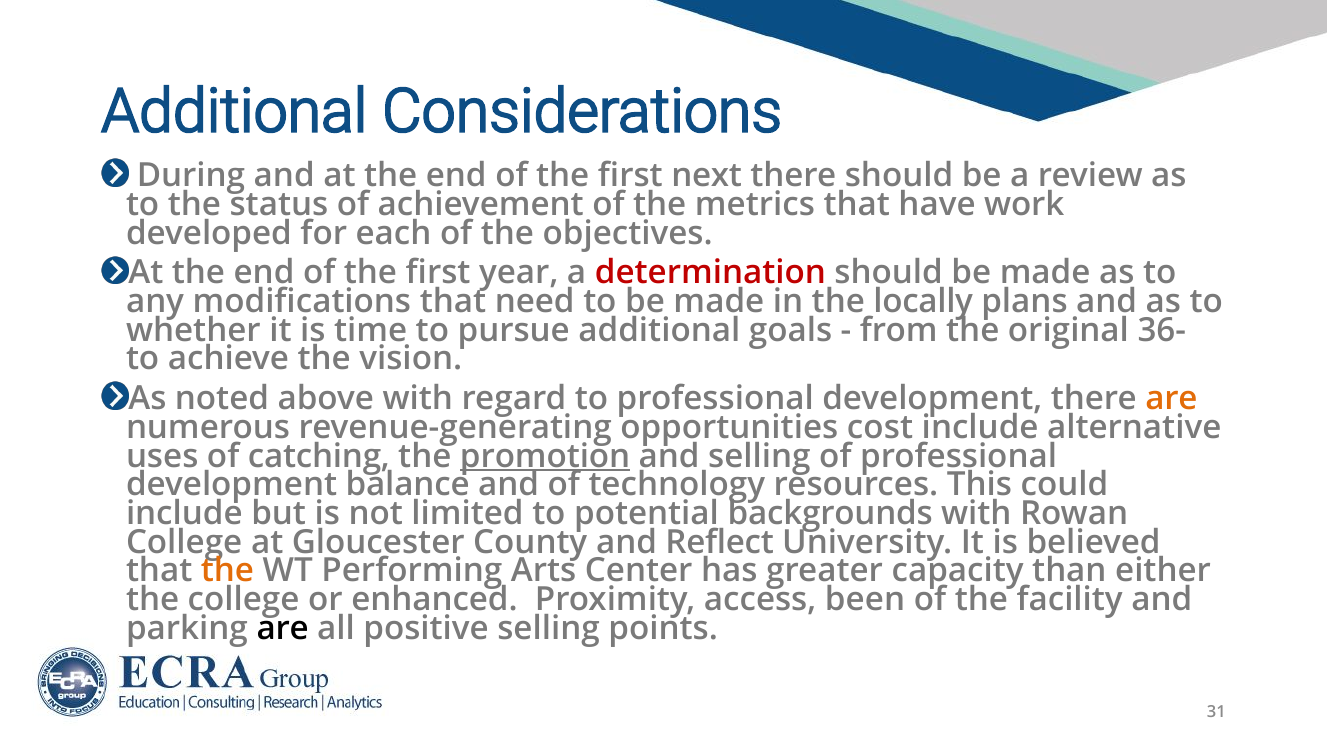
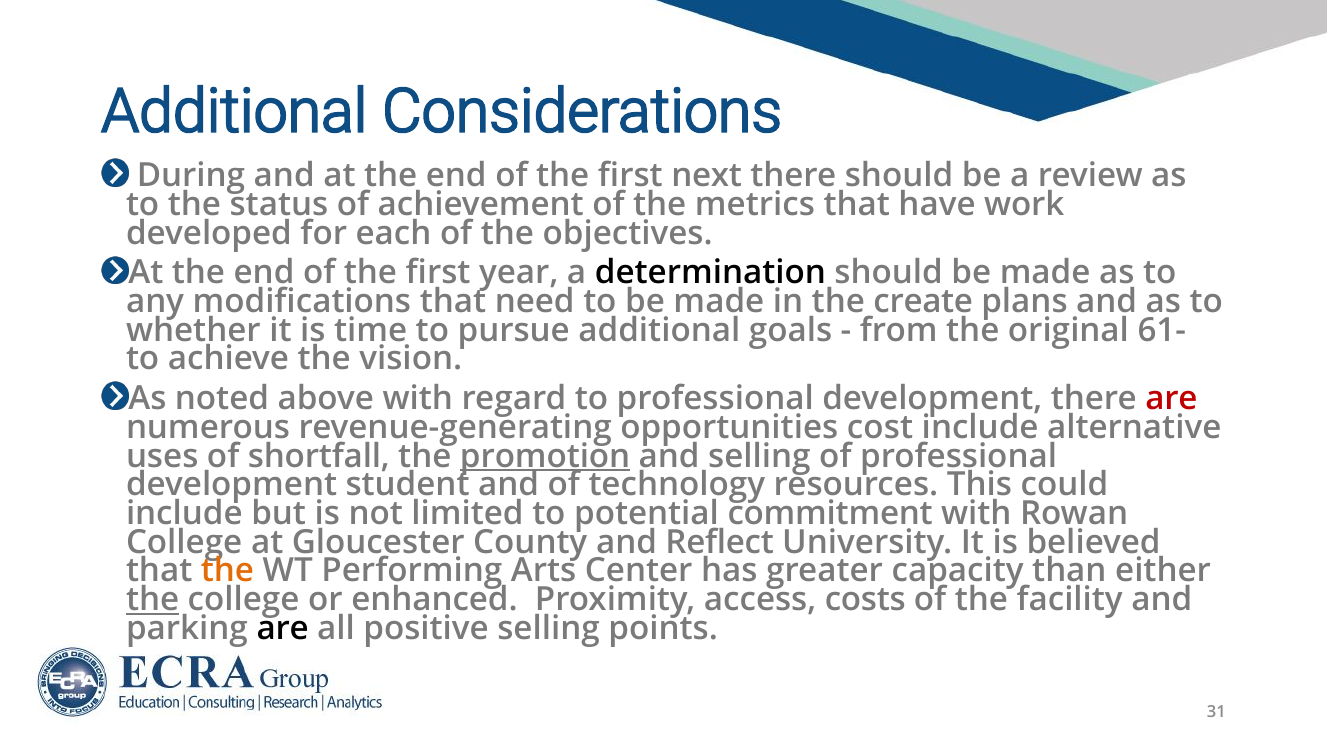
determination colour: red -> black
locally: locally -> create
36-: 36- -> 61-
are at (1171, 398) colour: orange -> red
catching: catching -> shortfall
balance: balance -> student
backgrounds: backgrounds -> commitment
the at (153, 599) underline: none -> present
been: been -> costs
